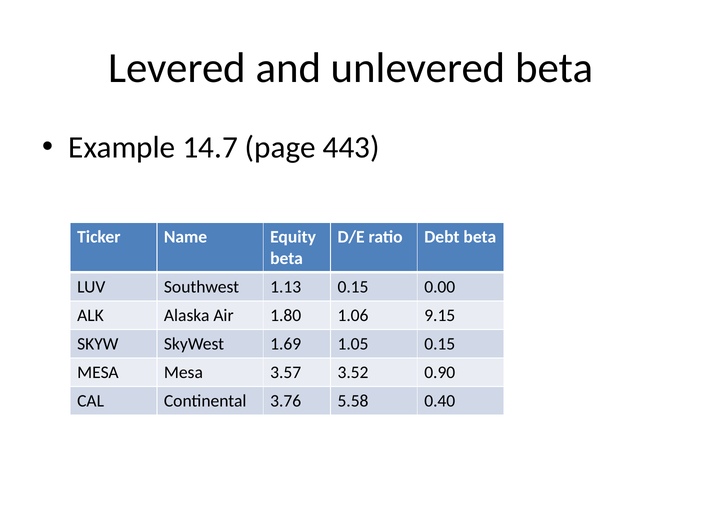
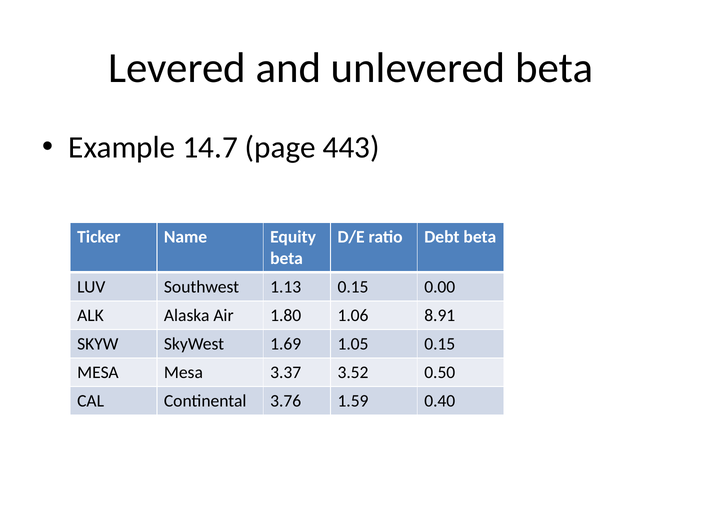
9.15: 9.15 -> 8.91
3.57: 3.57 -> 3.37
0.90: 0.90 -> 0.50
5.58: 5.58 -> 1.59
